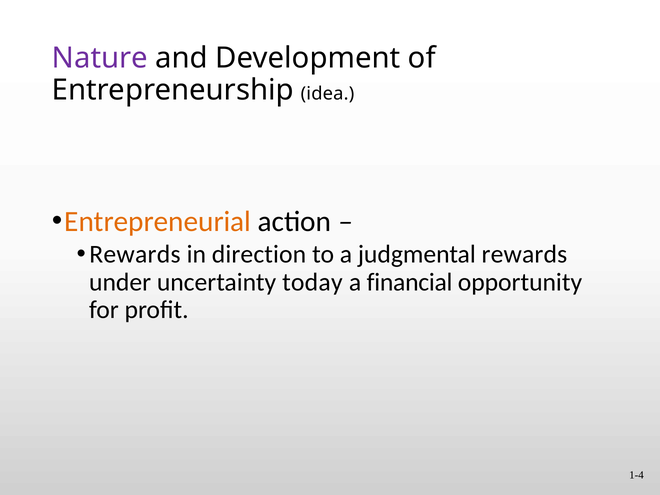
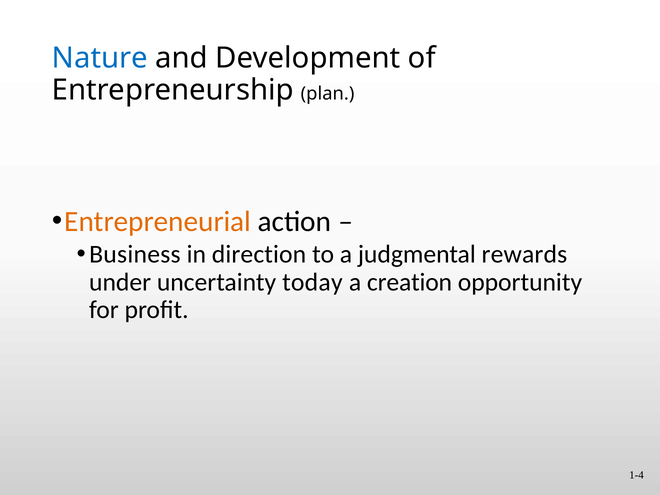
Nature colour: purple -> blue
idea: idea -> plan
Rewards at (135, 254): Rewards -> Business
financial: financial -> creation
